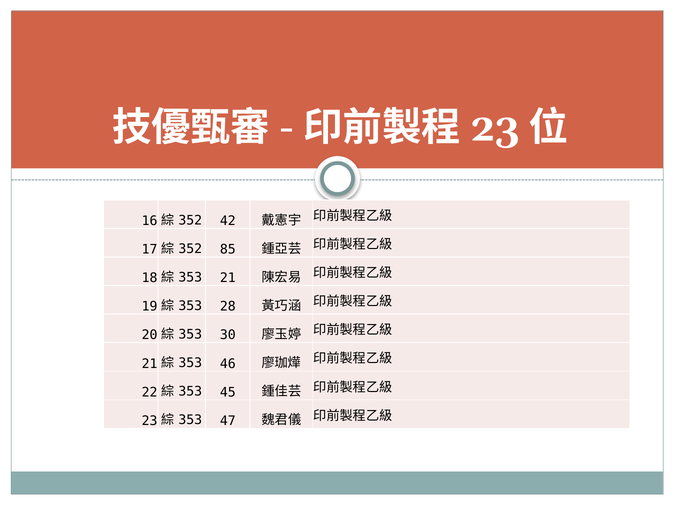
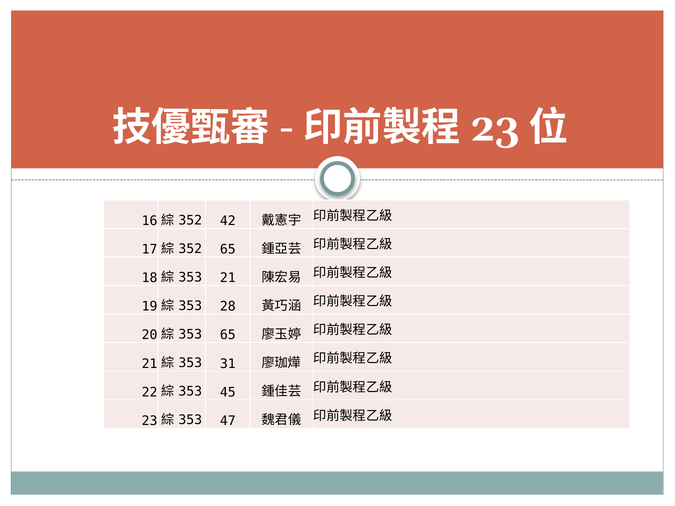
85 at (228, 250): 85 -> 65
30 at (228, 335): 30 -> 65
46: 46 -> 31
